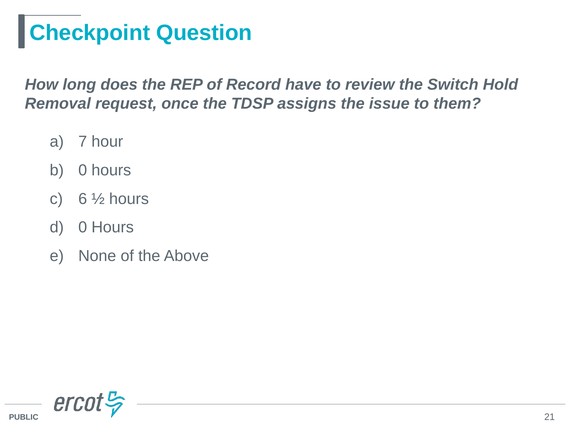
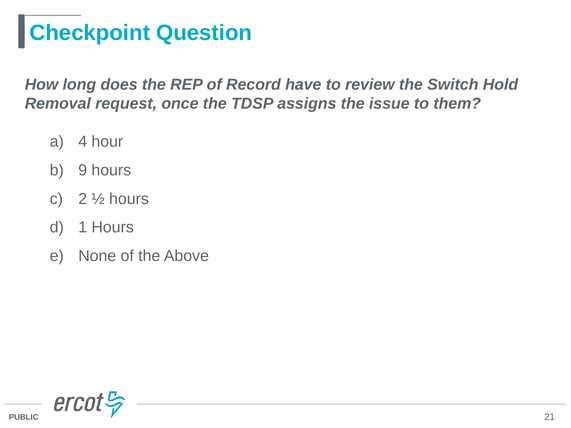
7: 7 -> 4
0 at (83, 170): 0 -> 9
6: 6 -> 2
0 at (83, 227): 0 -> 1
